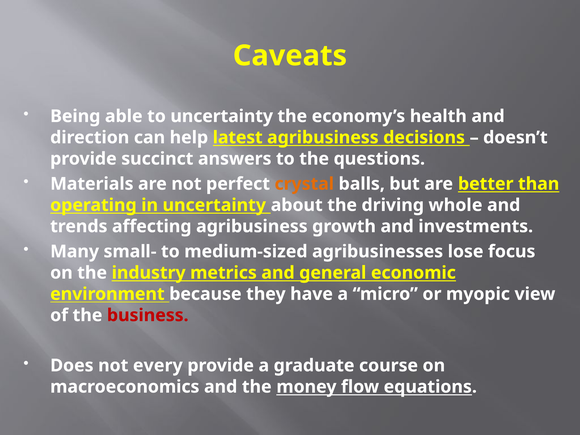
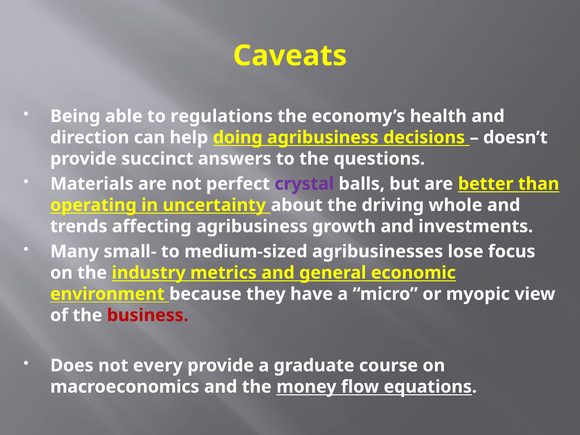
to uncertainty: uncertainty -> regulations
latest: latest -> doing
crystal colour: orange -> purple
